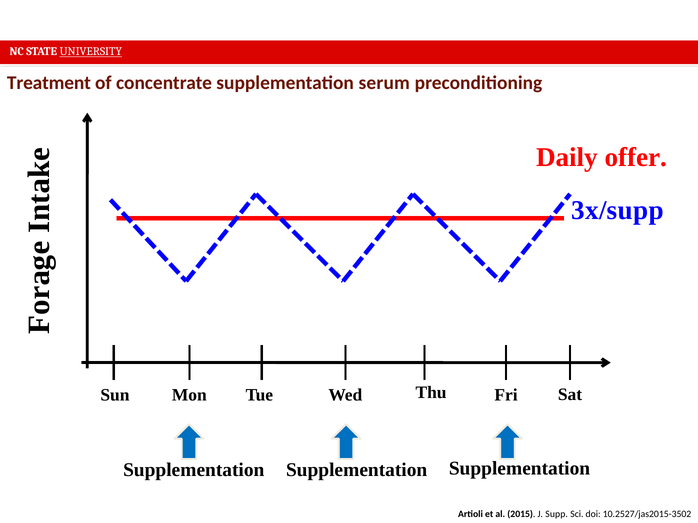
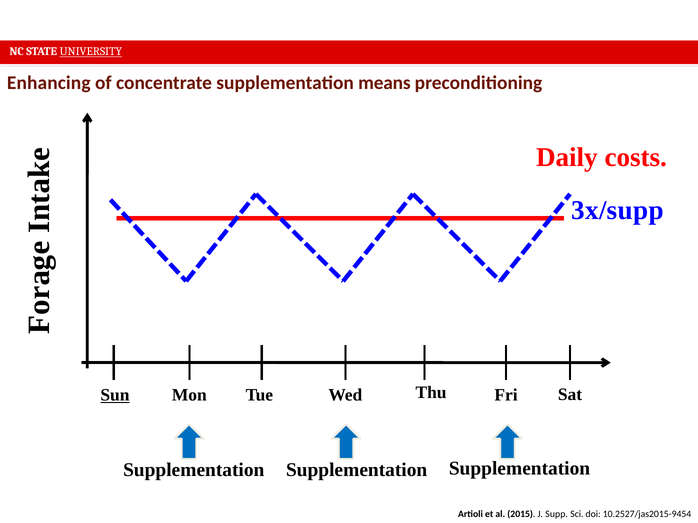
Treatment: Treatment -> Enhancing
serum: serum -> means
offer: offer -> costs
Sun underline: none -> present
10.2527/jas2015-3502: 10.2527/jas2015-3502 -> 10.2527/jas2015-9454
